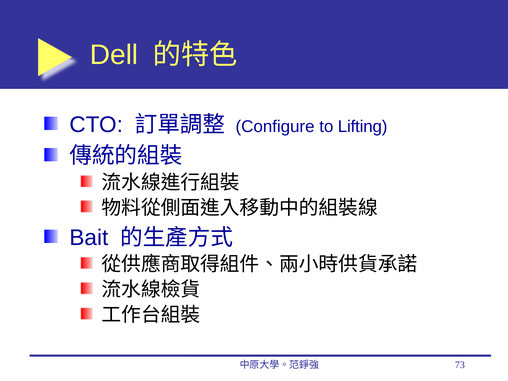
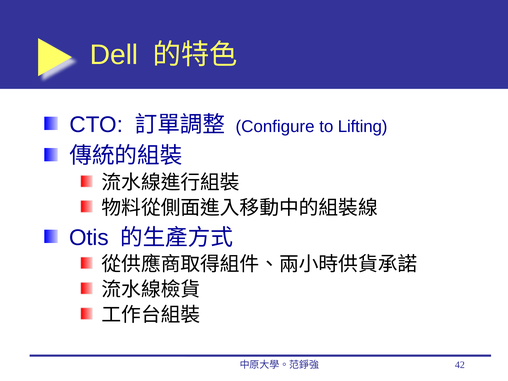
Bait: Bait -> Otis
73: 73 -> 42
